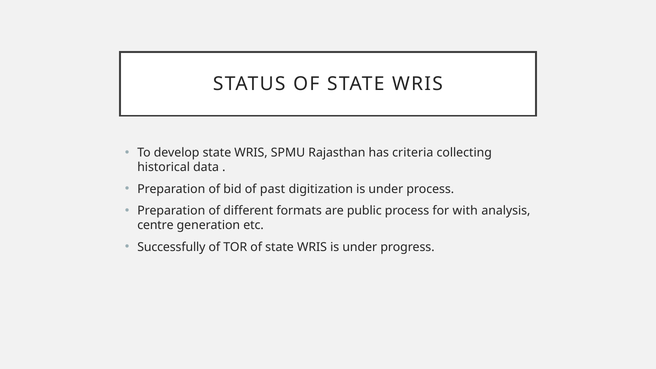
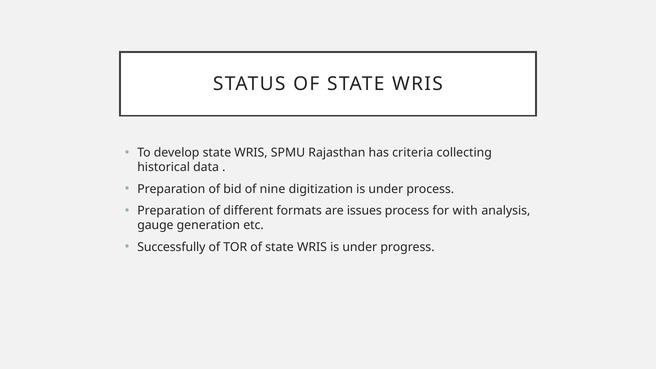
past: past -> nine
public: public -> issues
centre: centre -> gauge
